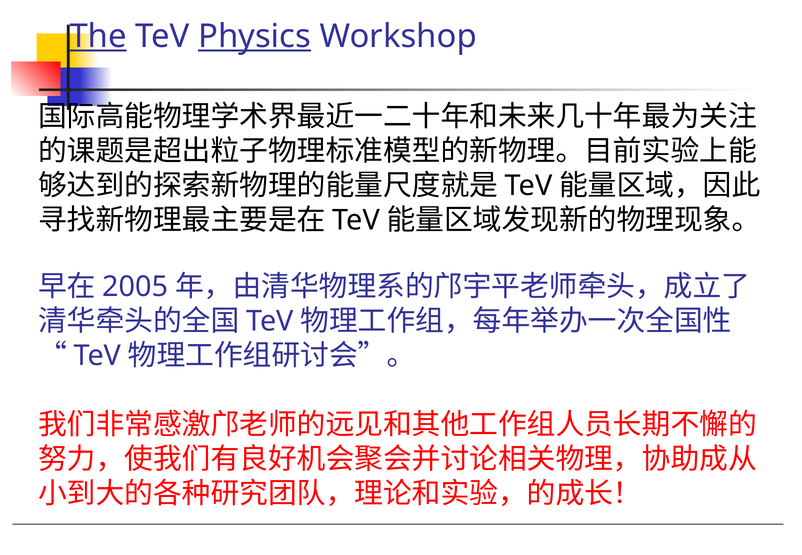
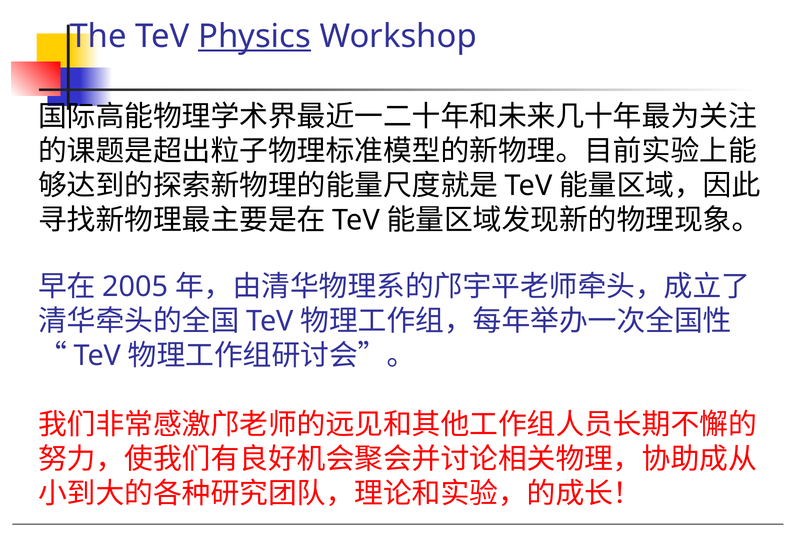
The underline: present -> none
